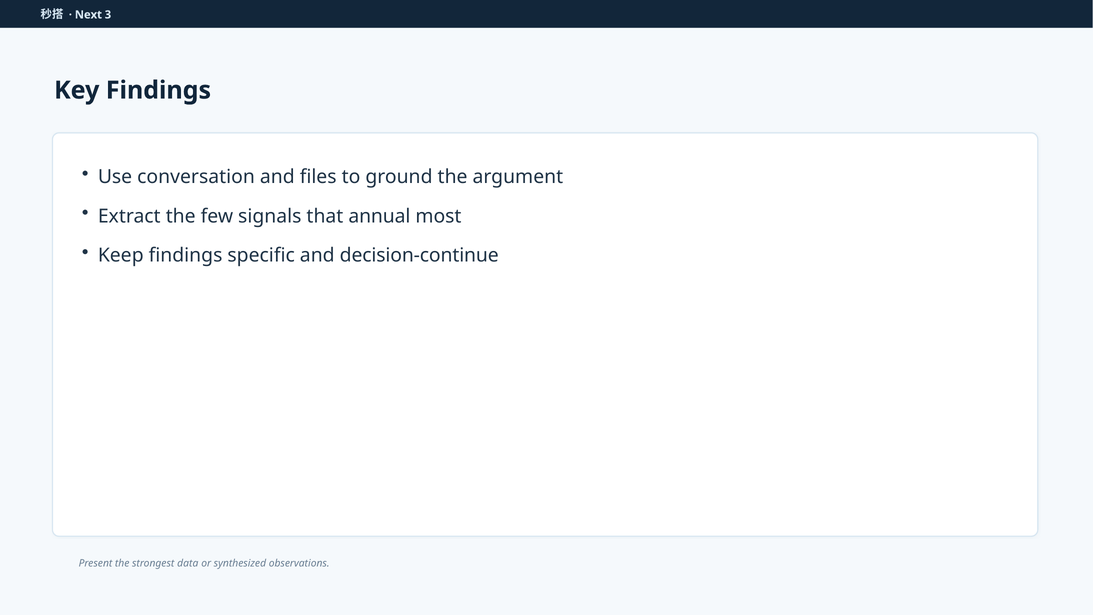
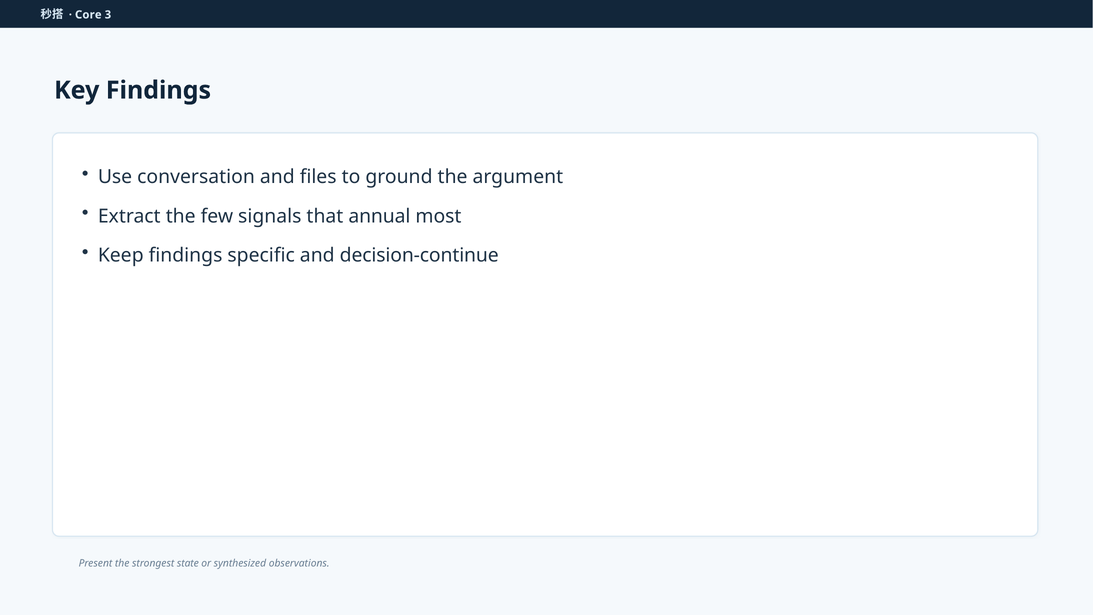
Next: Next -> Core
data: data -> state
